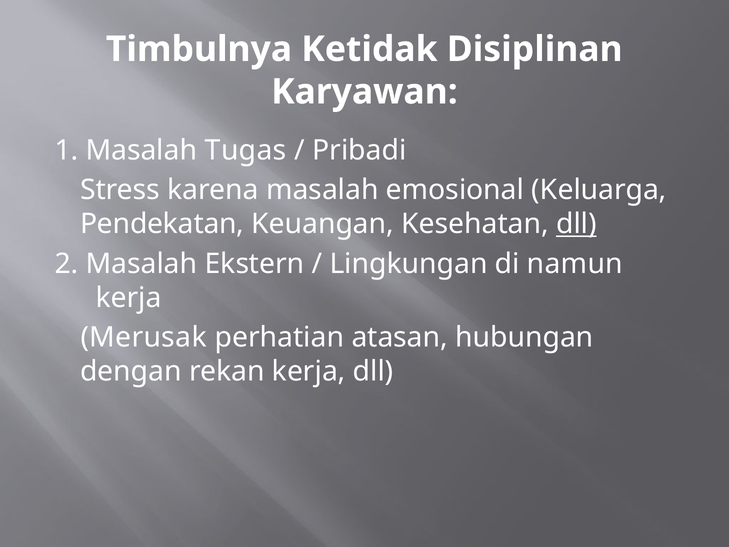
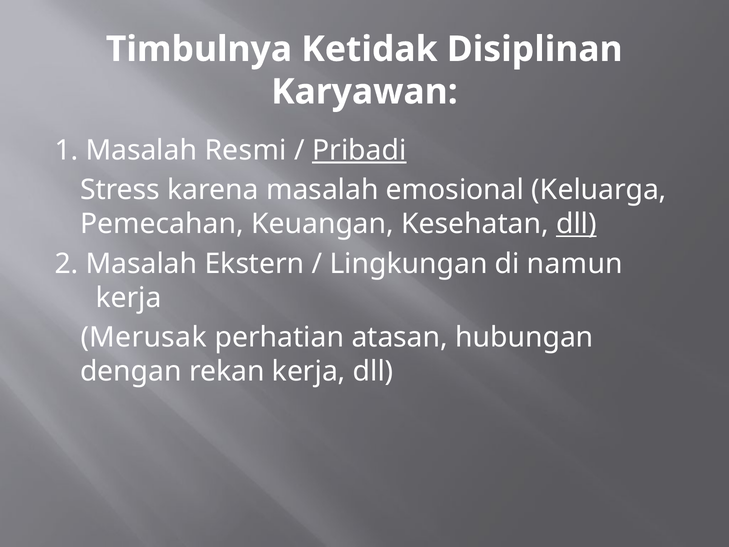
Tugas: Tugas -> Resmi
Pribadi underline: none -> present
Pendekatan: Pendekatan -> Pemecahan
